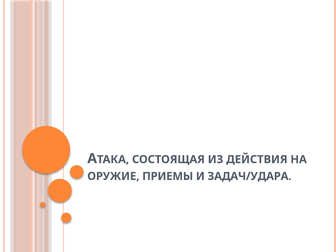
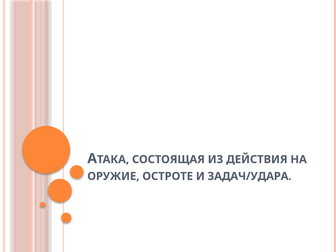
ПРИЕМЫ: ПРИЕМЫ -> ОСТРОТЕ
